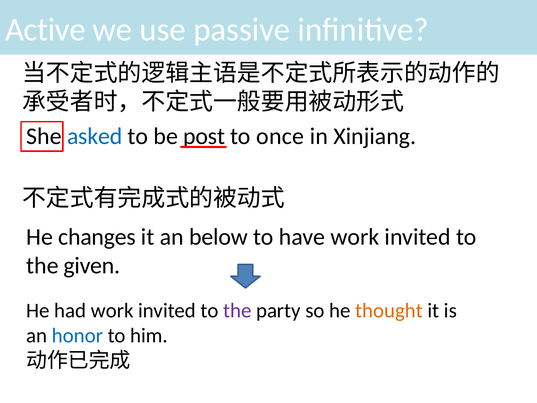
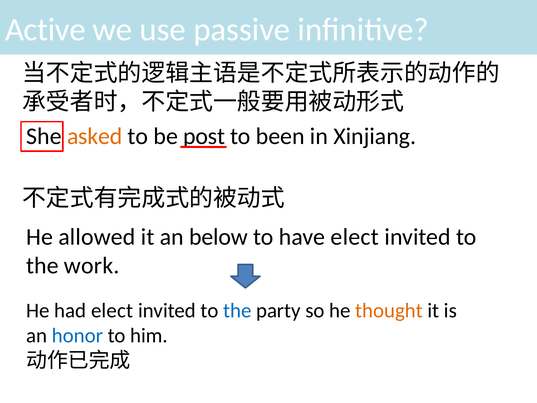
asked colour: blue -> orange
once: once -> been
changes: changes -> allowed
have work: work -> elect
given: given -> work
had work: work -> elect
the at (237, 310) colour: purple -> blue
